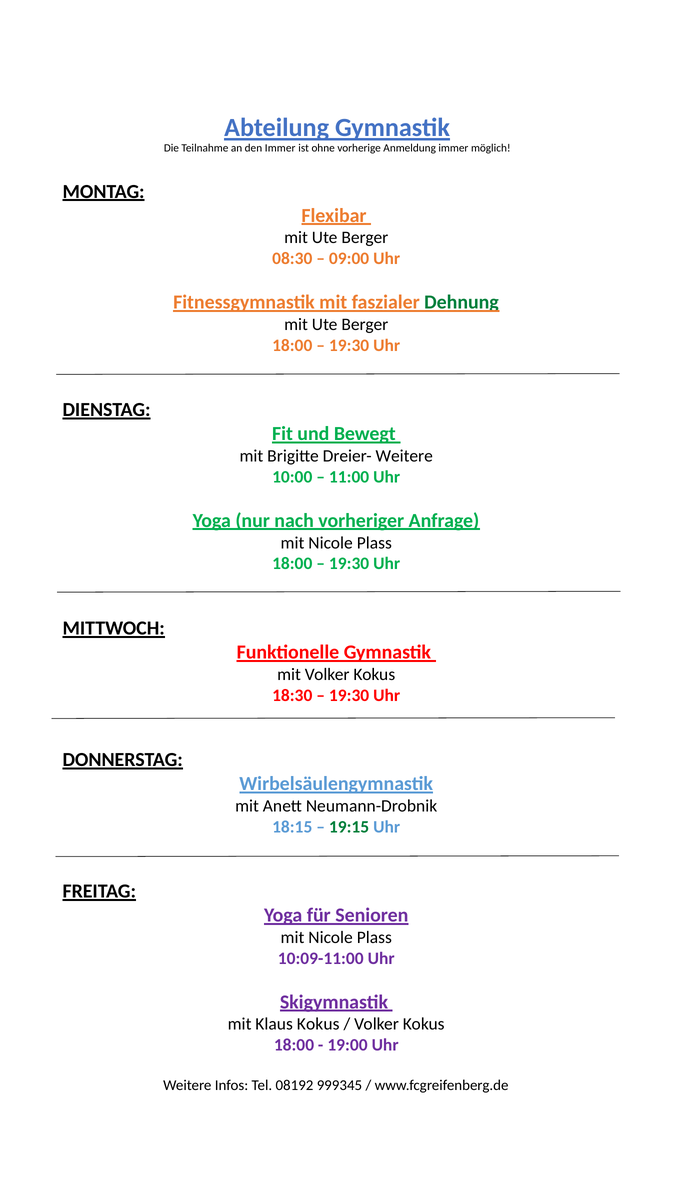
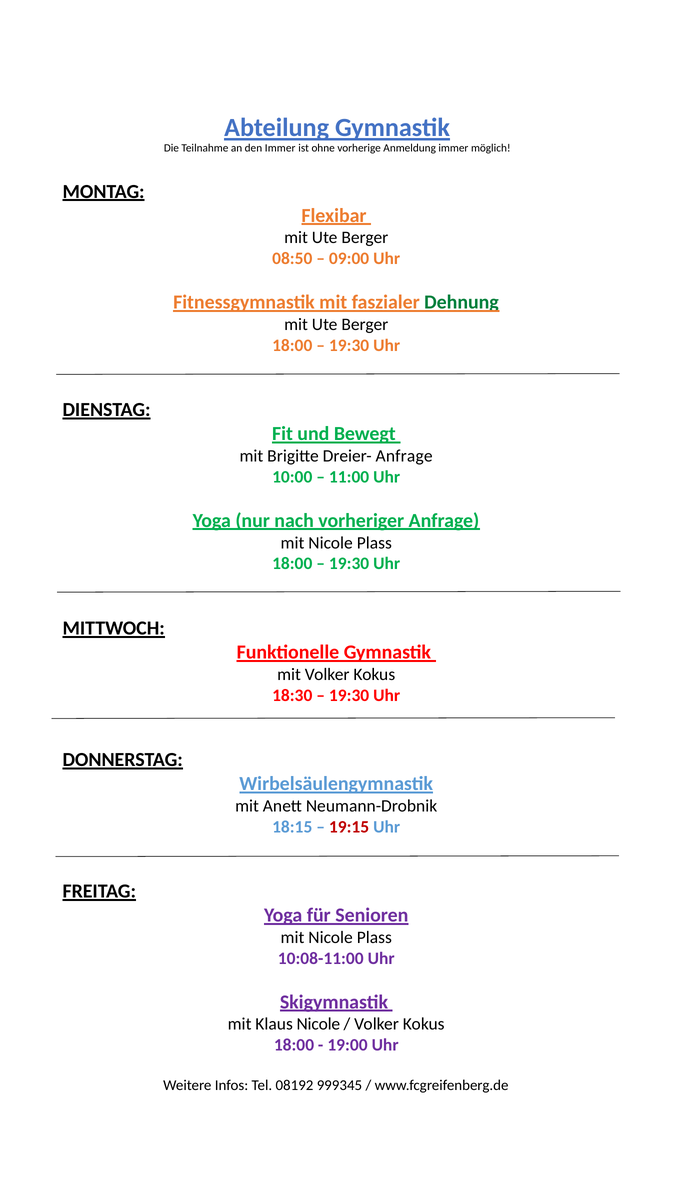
08:30: 08:30 -> 08:50
Dreier- Weitere: Weitere -> Anfrage
19:15 colour: green -> red
10:09-11:00: 10:09-11:00 -> 10:08-11:00
Klaus Kokus: Kokus -> Nicole
